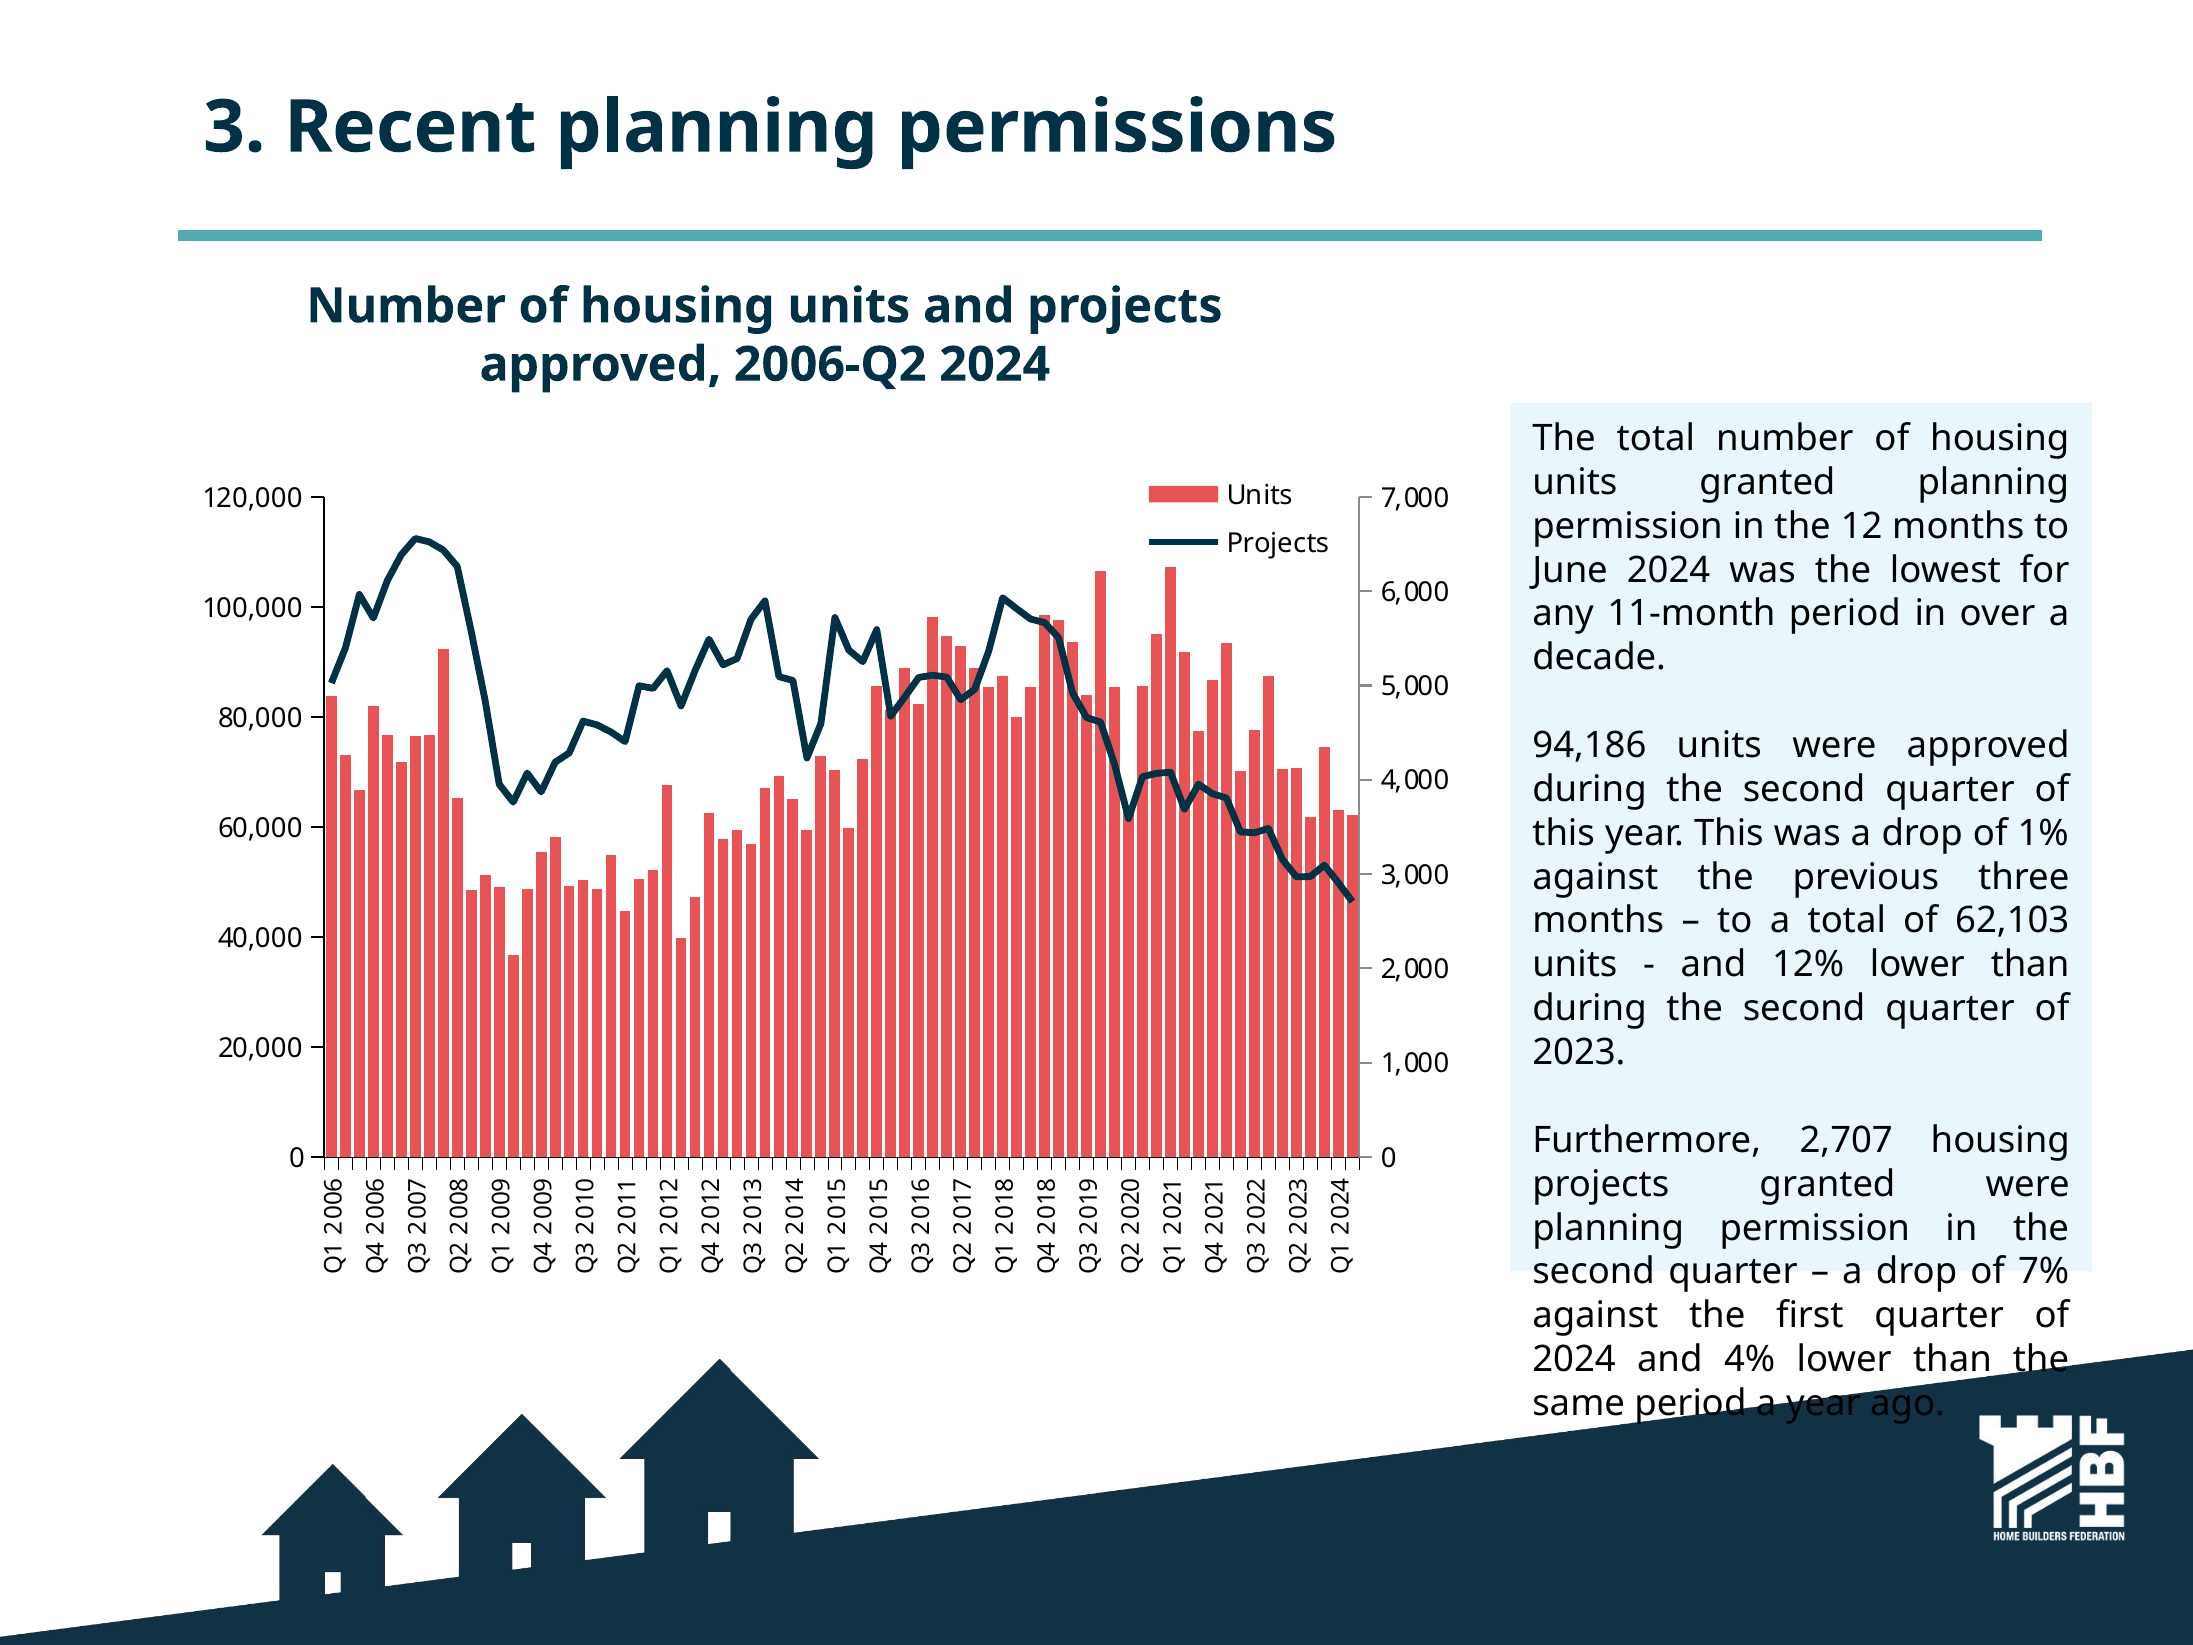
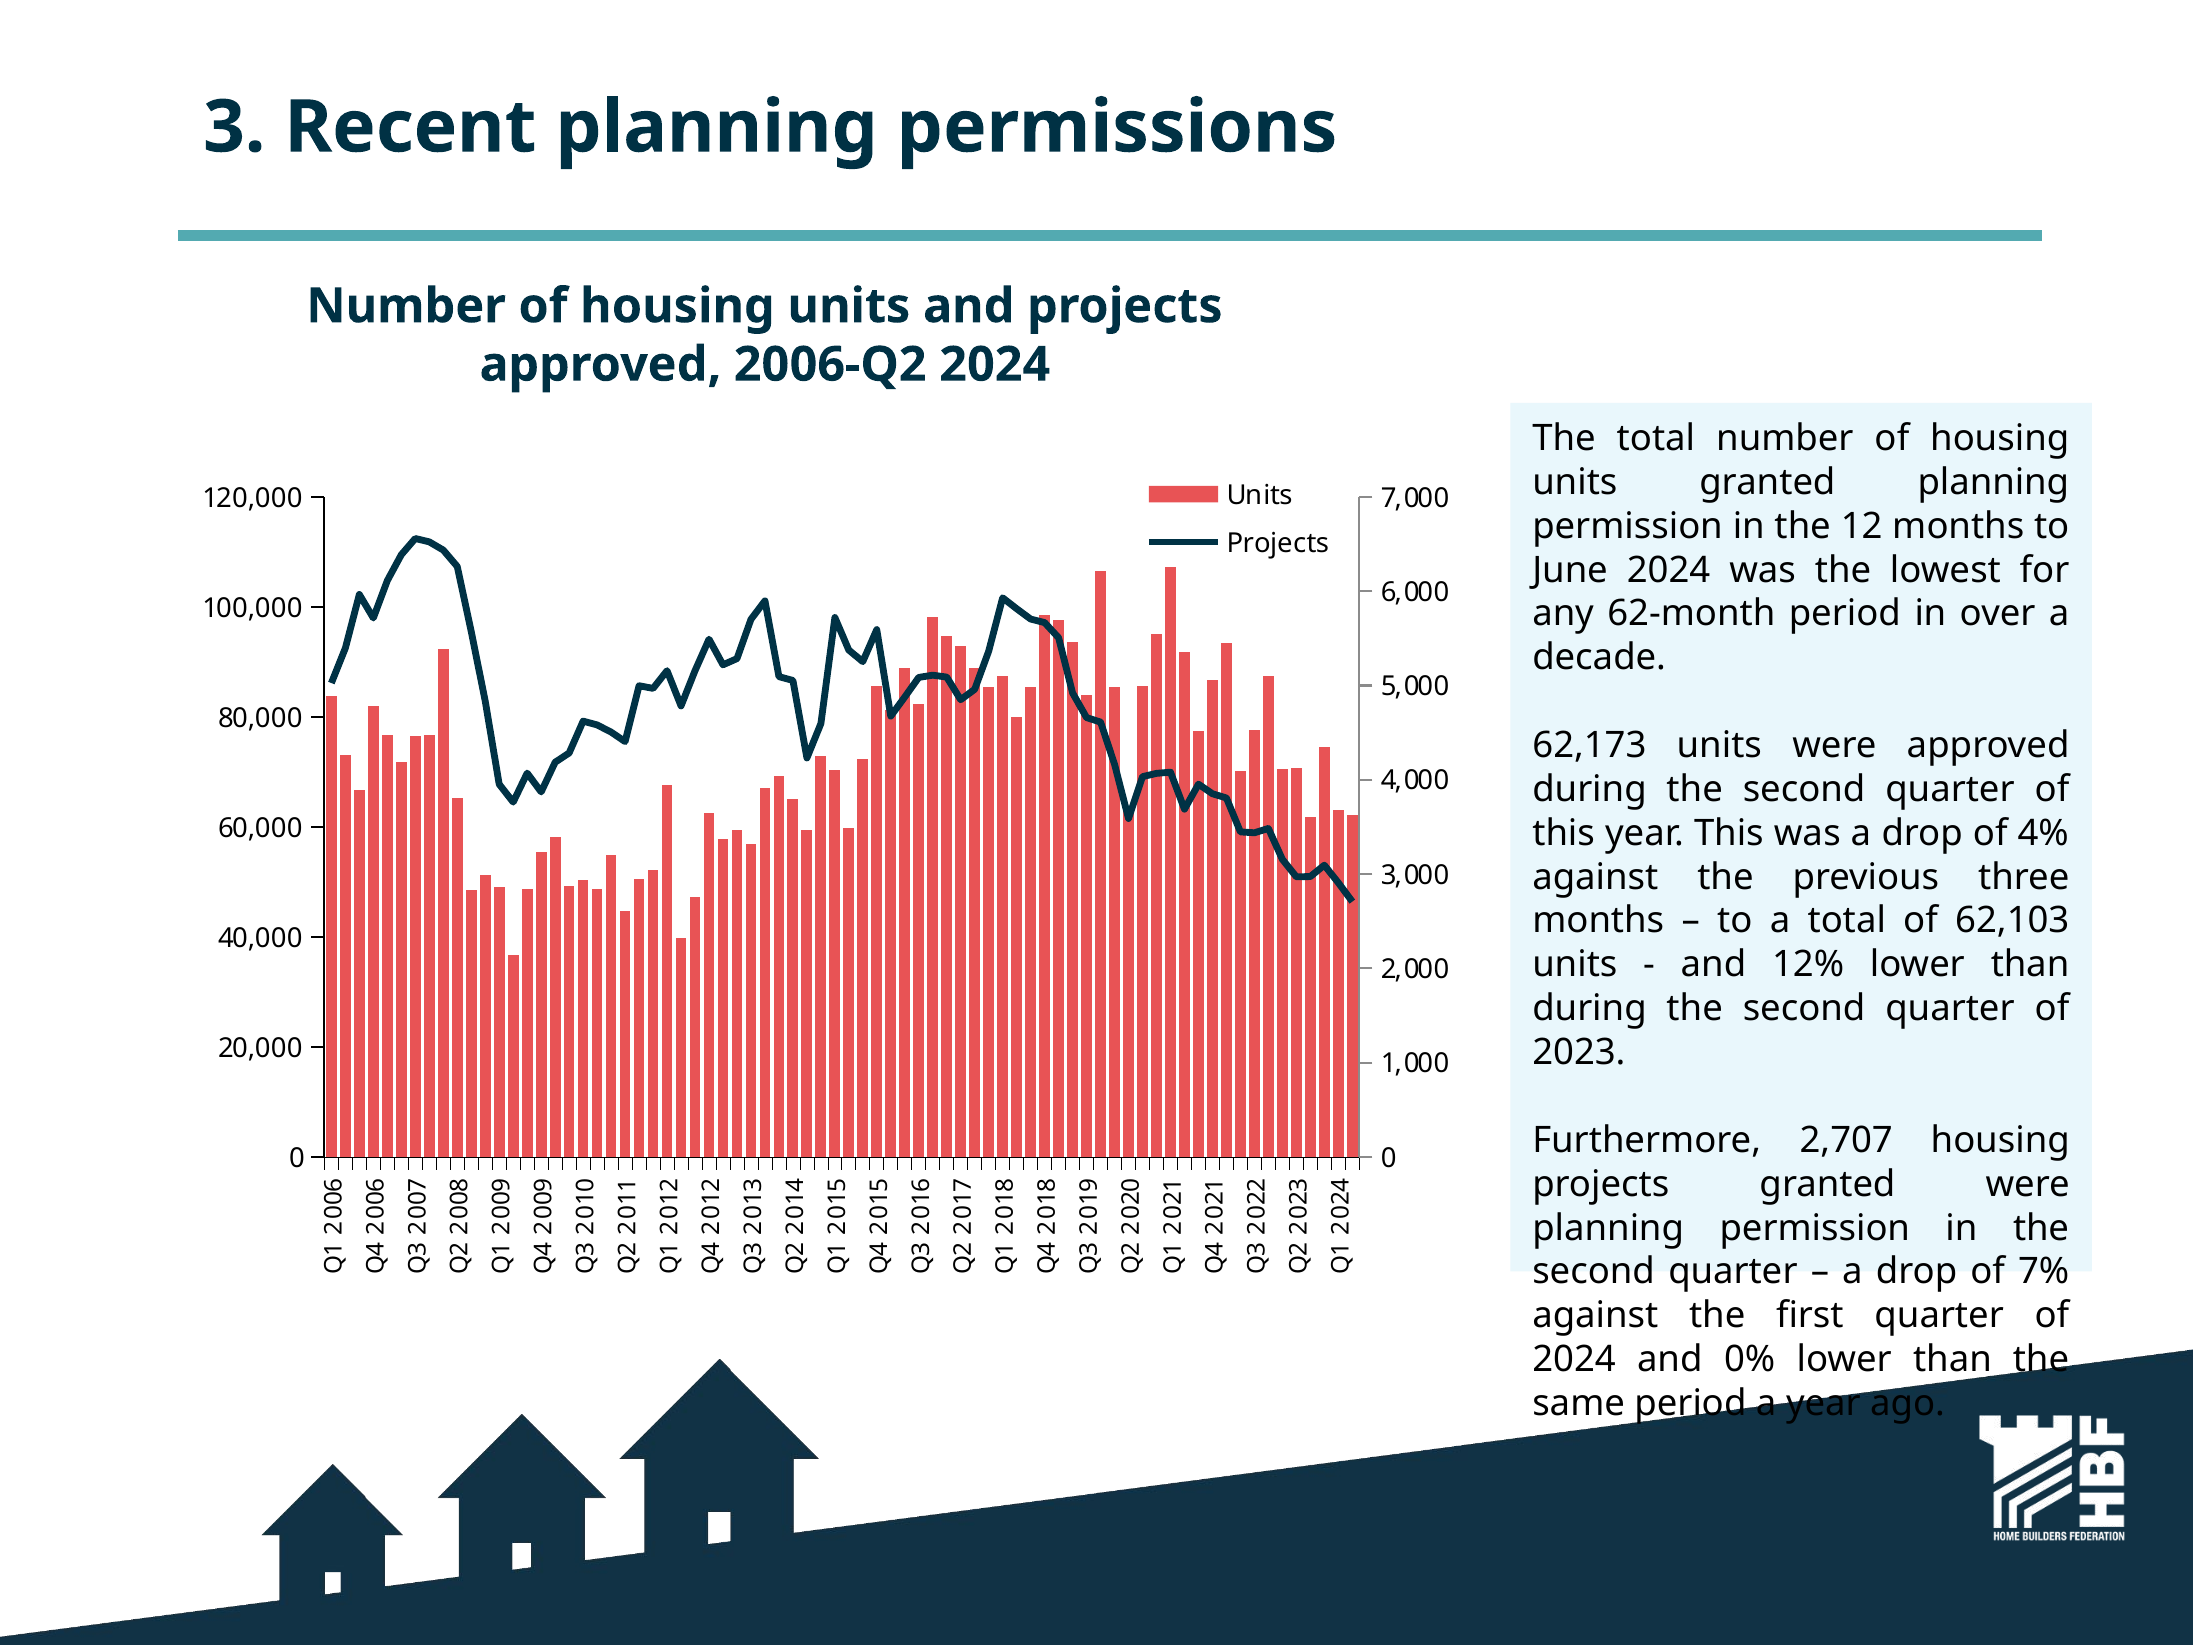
11-month: 11-month -> 62-month
94,186: 94,186 -> 62,173
1%: 1% -> 4%
4%: 4% -> 0%
